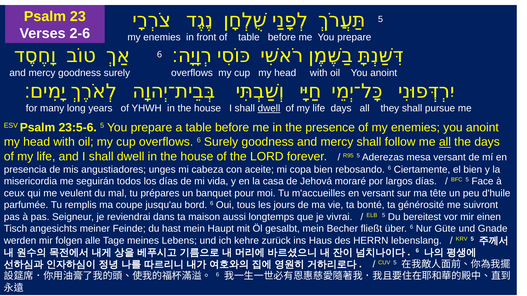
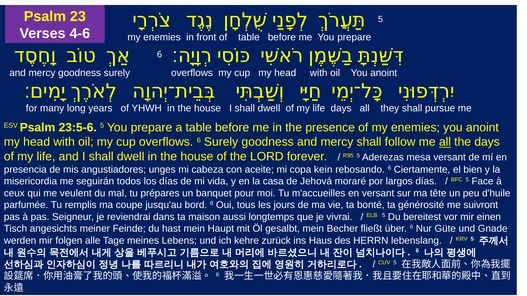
2-6: 2-6 -> 4-6
dwell at (269, 108) underline: present -> none
copa bien: bien -> kein
